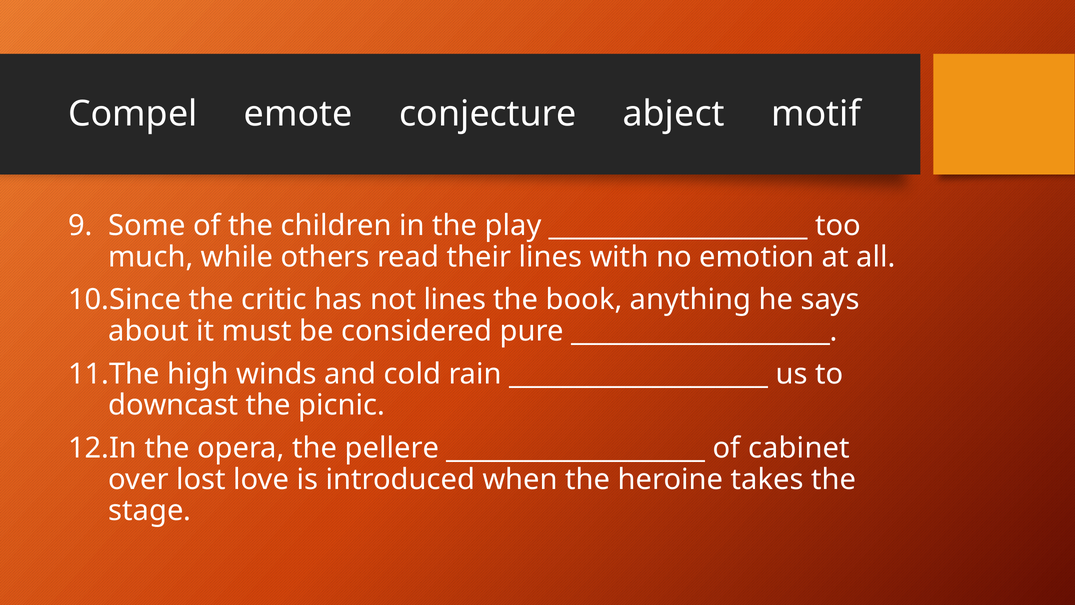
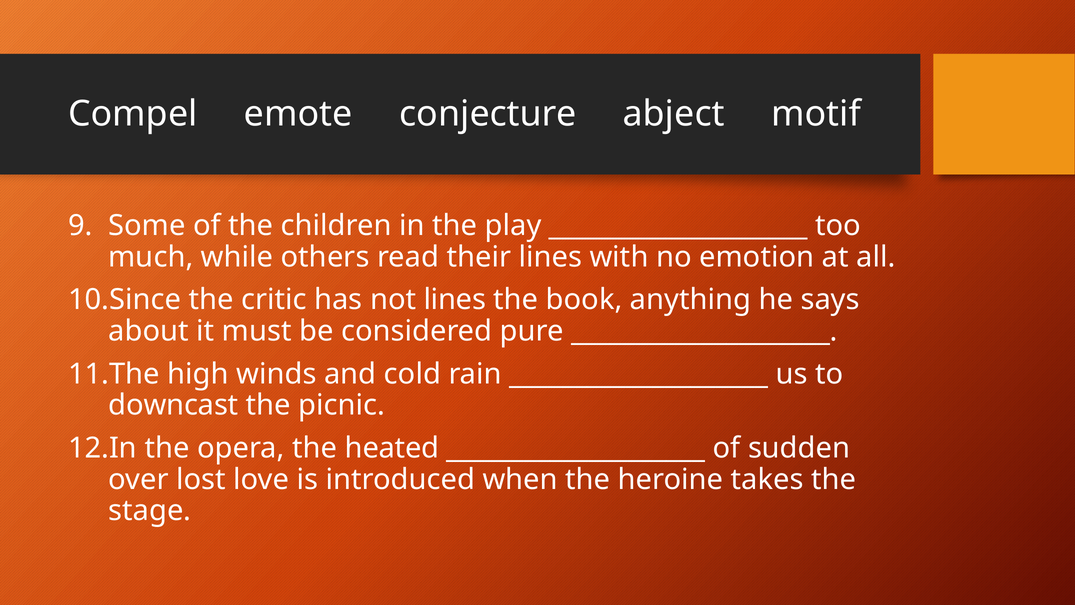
pellere: pellere -> heated
cabinet: cabinet -> sudden
